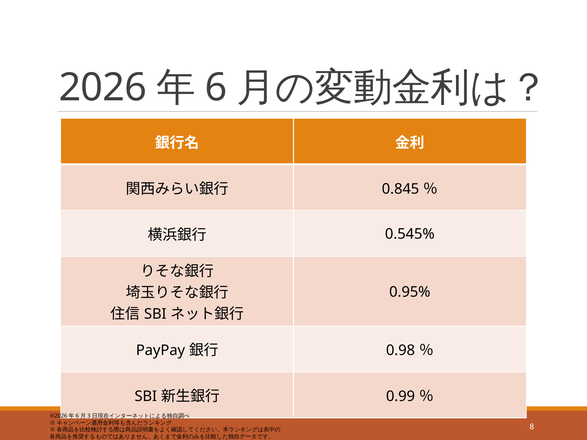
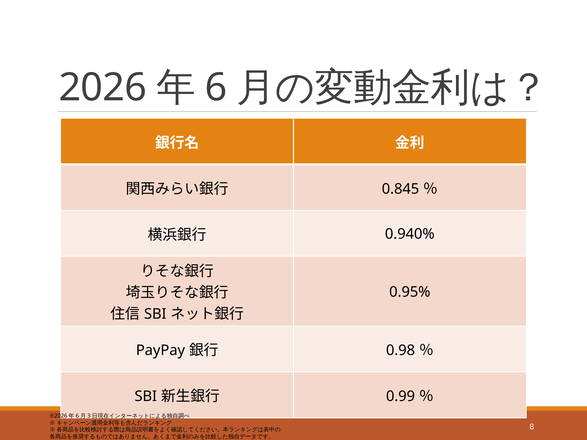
0.545%: 0.545% -> 0.940%
